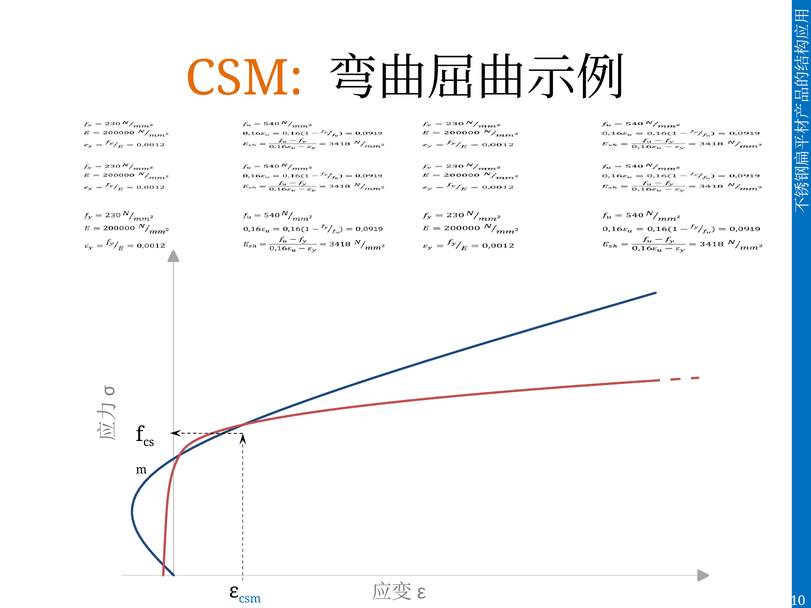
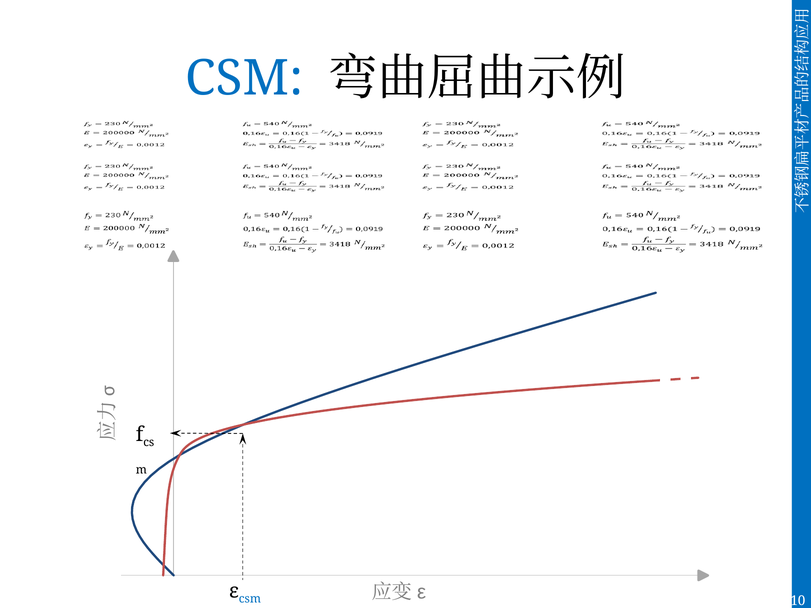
CSM at (244, 79) colour: orange -> blue
